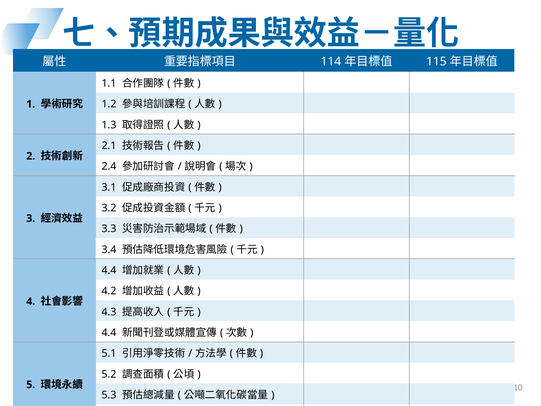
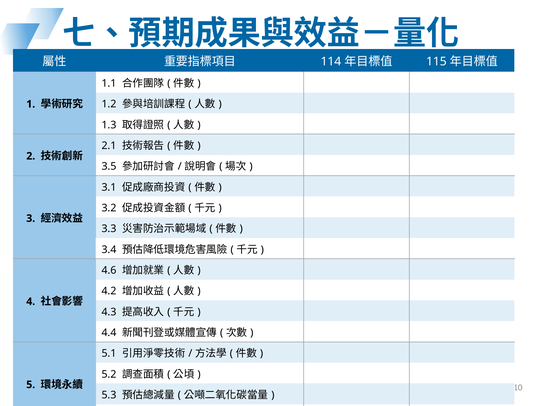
2.4: 2.4 -> 3.5
4.4 at (109, 270): 4.4 -> 4.6
